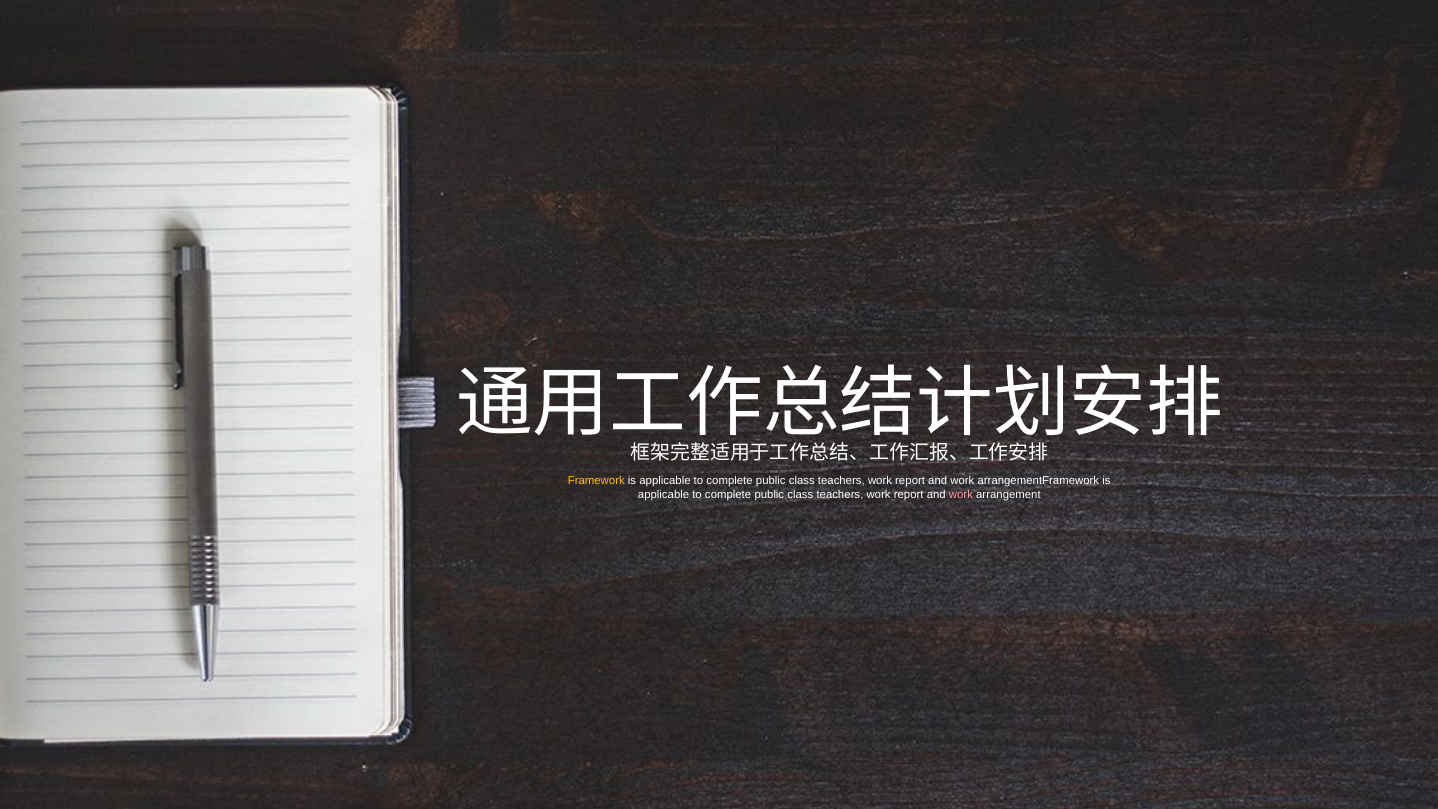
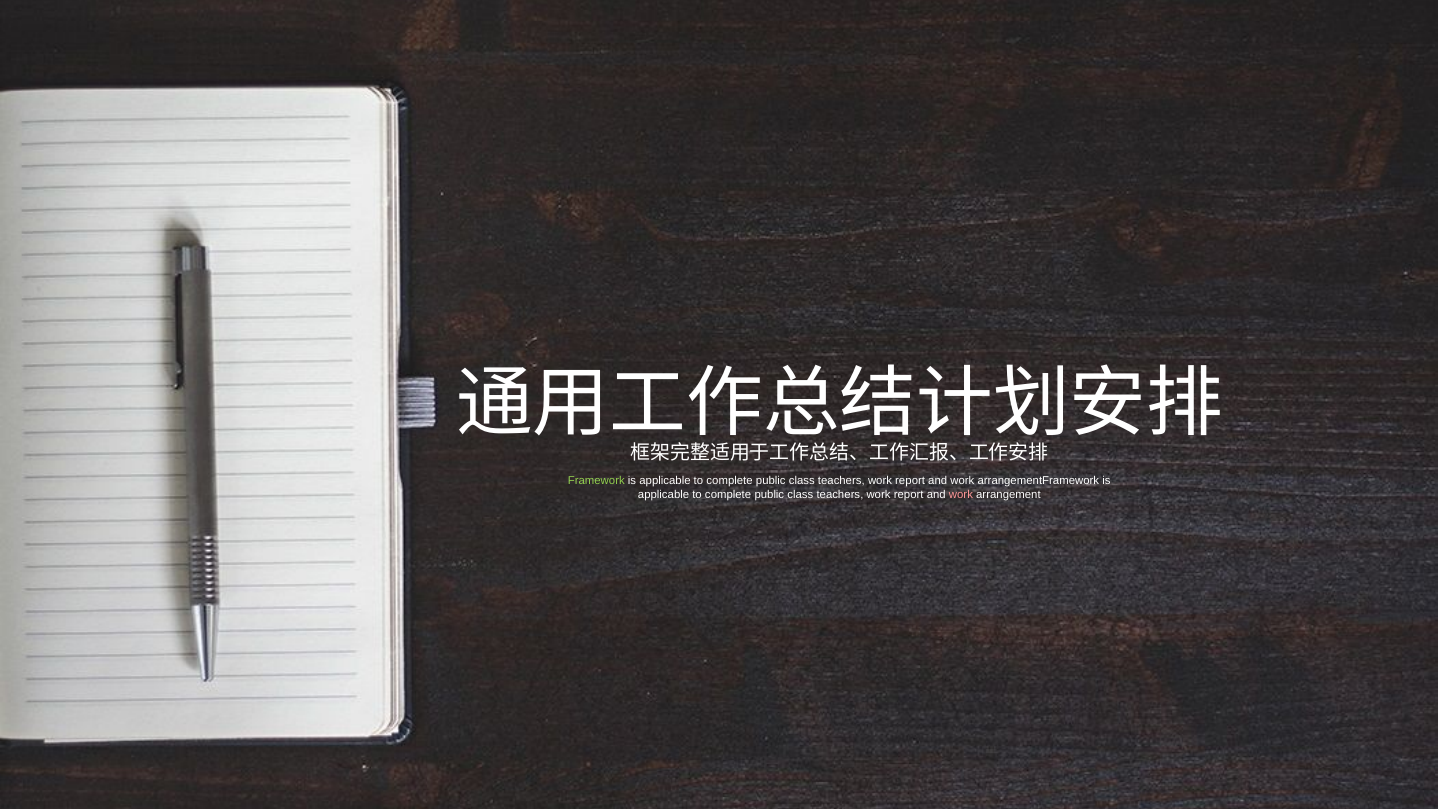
Framework colour: yellow -> light green
